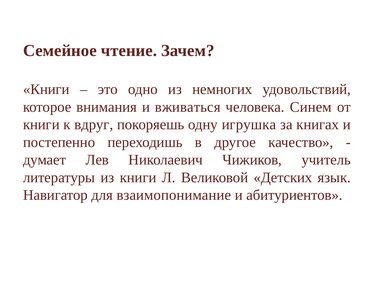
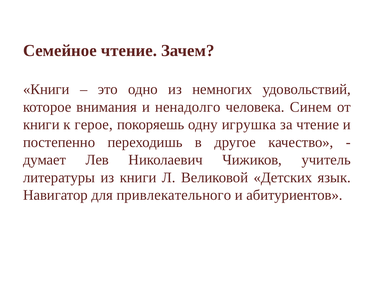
вживаться: вживаться -> ненадолго
вдруг: вдруг -> герое
за книгах: книгах -> чтение
взаимопонимание: взаимопонимание -> привлекательного
